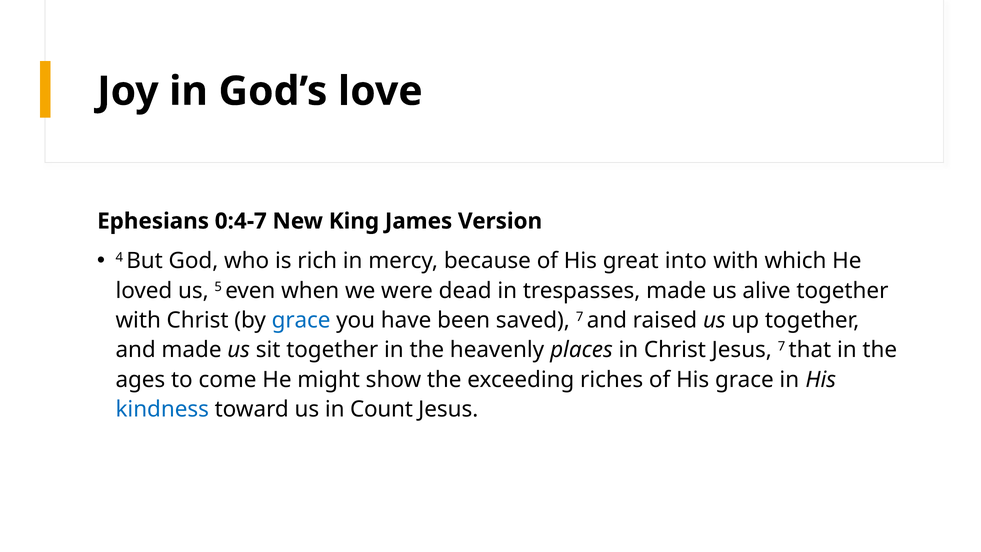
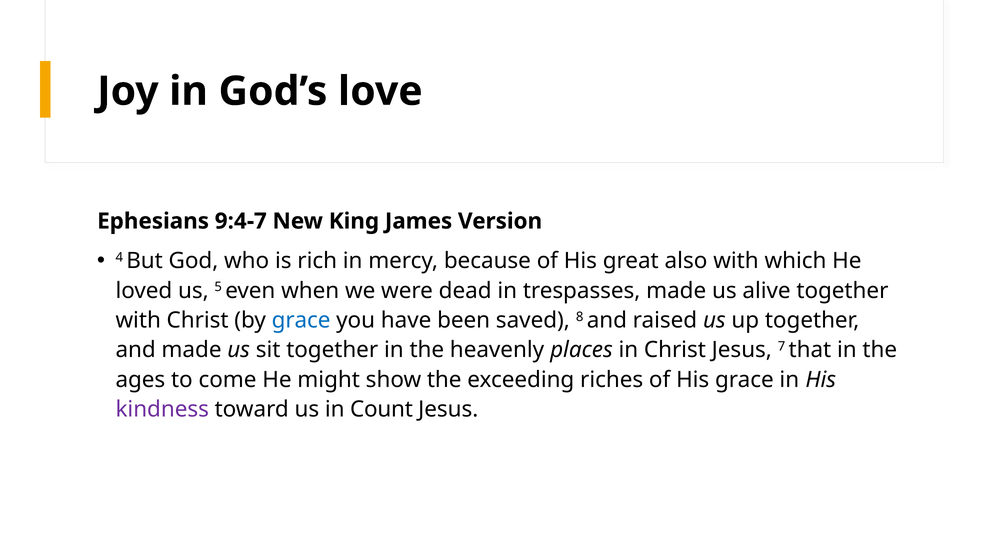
0:4-7: 0:4-7 -> 9:4-7
into: into -> also
saved 7: 7 -> 8
kindness colour: blue -> purple
